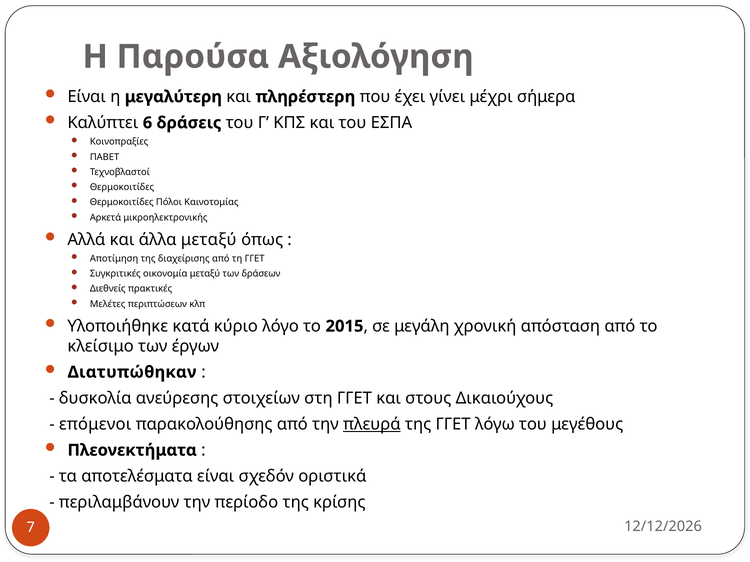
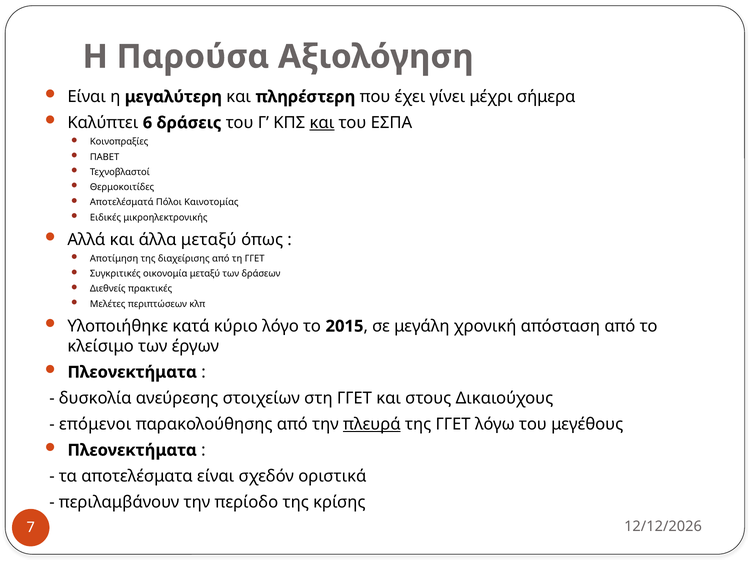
και at (322, 123) underline: none -> present
Θερμοκοιτίδες at (122, 203): Θερμοκοιτίδες -> Αποτελέσματά
Αρκετά: Αρκετά -> Ειδικές
Διατυπώθηκαν at (132, 373): Διατυπώθηκαν -> Πλεονεκτήματα
